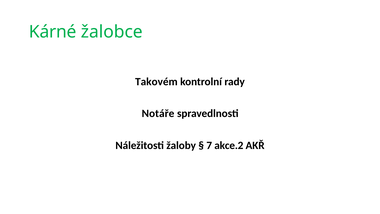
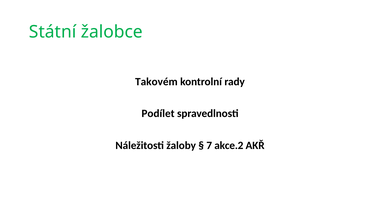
Kárné: Kárné -> Státní
Notáře: Notáře -> Podílet
